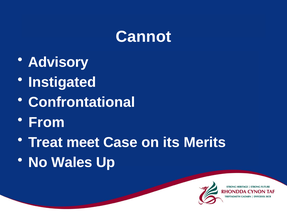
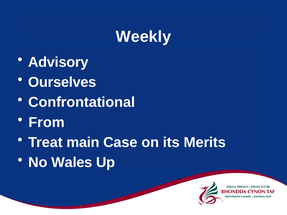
Cannot: Cannot -> Weekly
Instigated: Instigated -> Ourselves
meet: meet -> main
